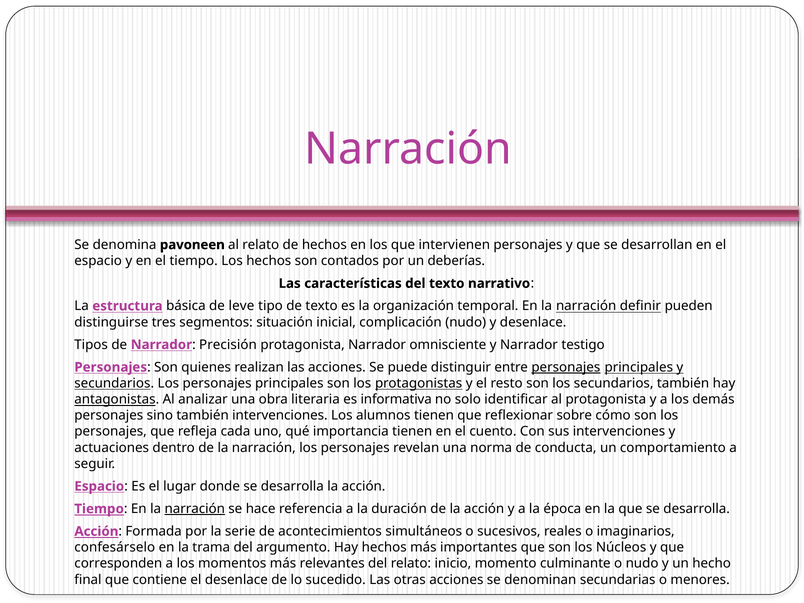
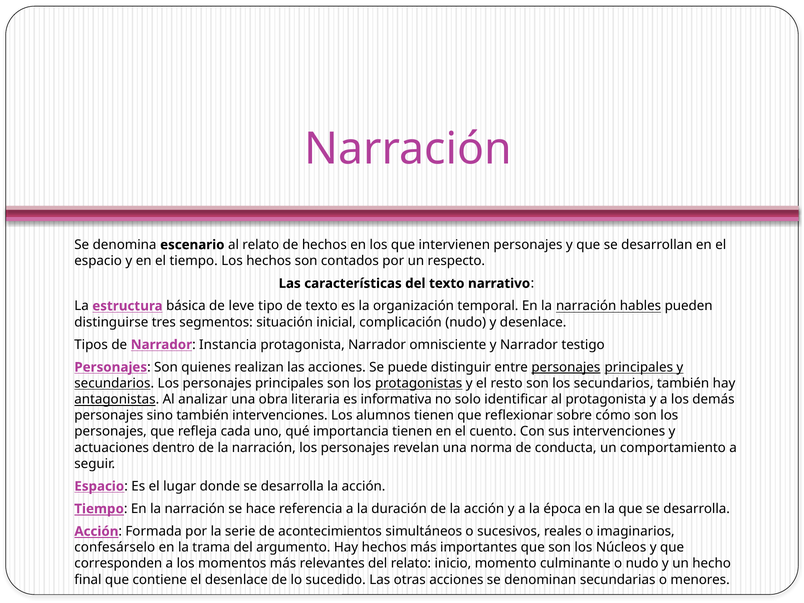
pavoneen: pavoneen -> escenario
deberías: deberías -> respecto
definir: definir -> hables
Precisión: Precisión -> Instancia
narración at (195, 509) underline: present -> none
